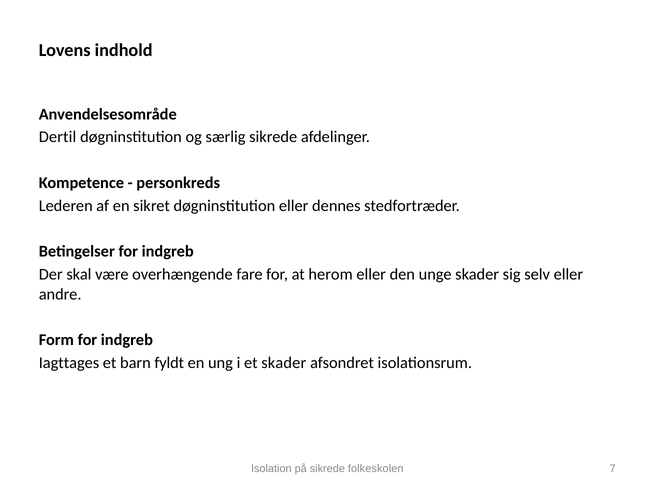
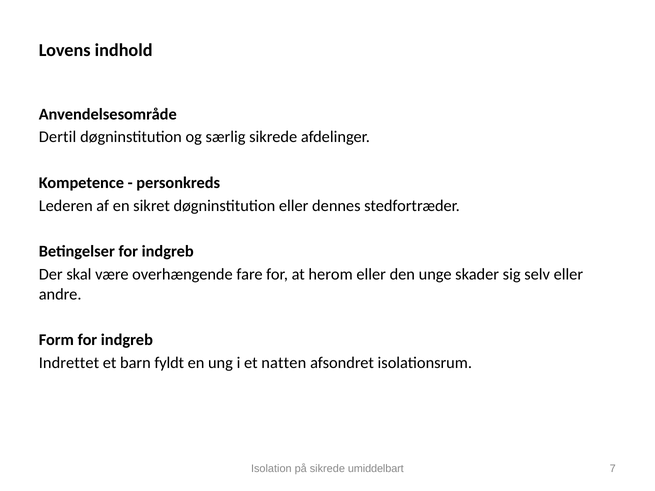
Iagttages: Iagttages -> Indrettet
et skader: skader -> natten
folkeskolen: folkeskolen -> umiddelbart
